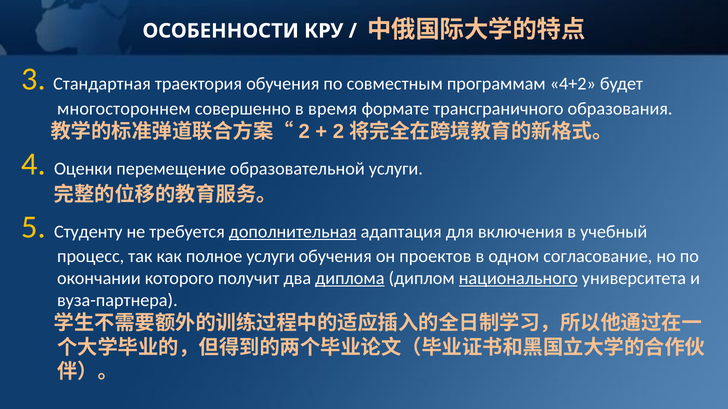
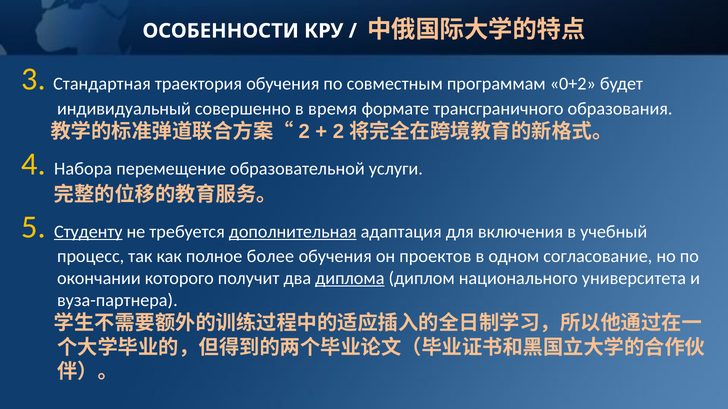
4+2: 4+2 -> 0+2
многостороннем: многостороннем -> индивидуальный
Оценки: Оценки -> Набора
Студенту underline: none -> present
полное услуги: услуги -> более
национального underline: present -> none
